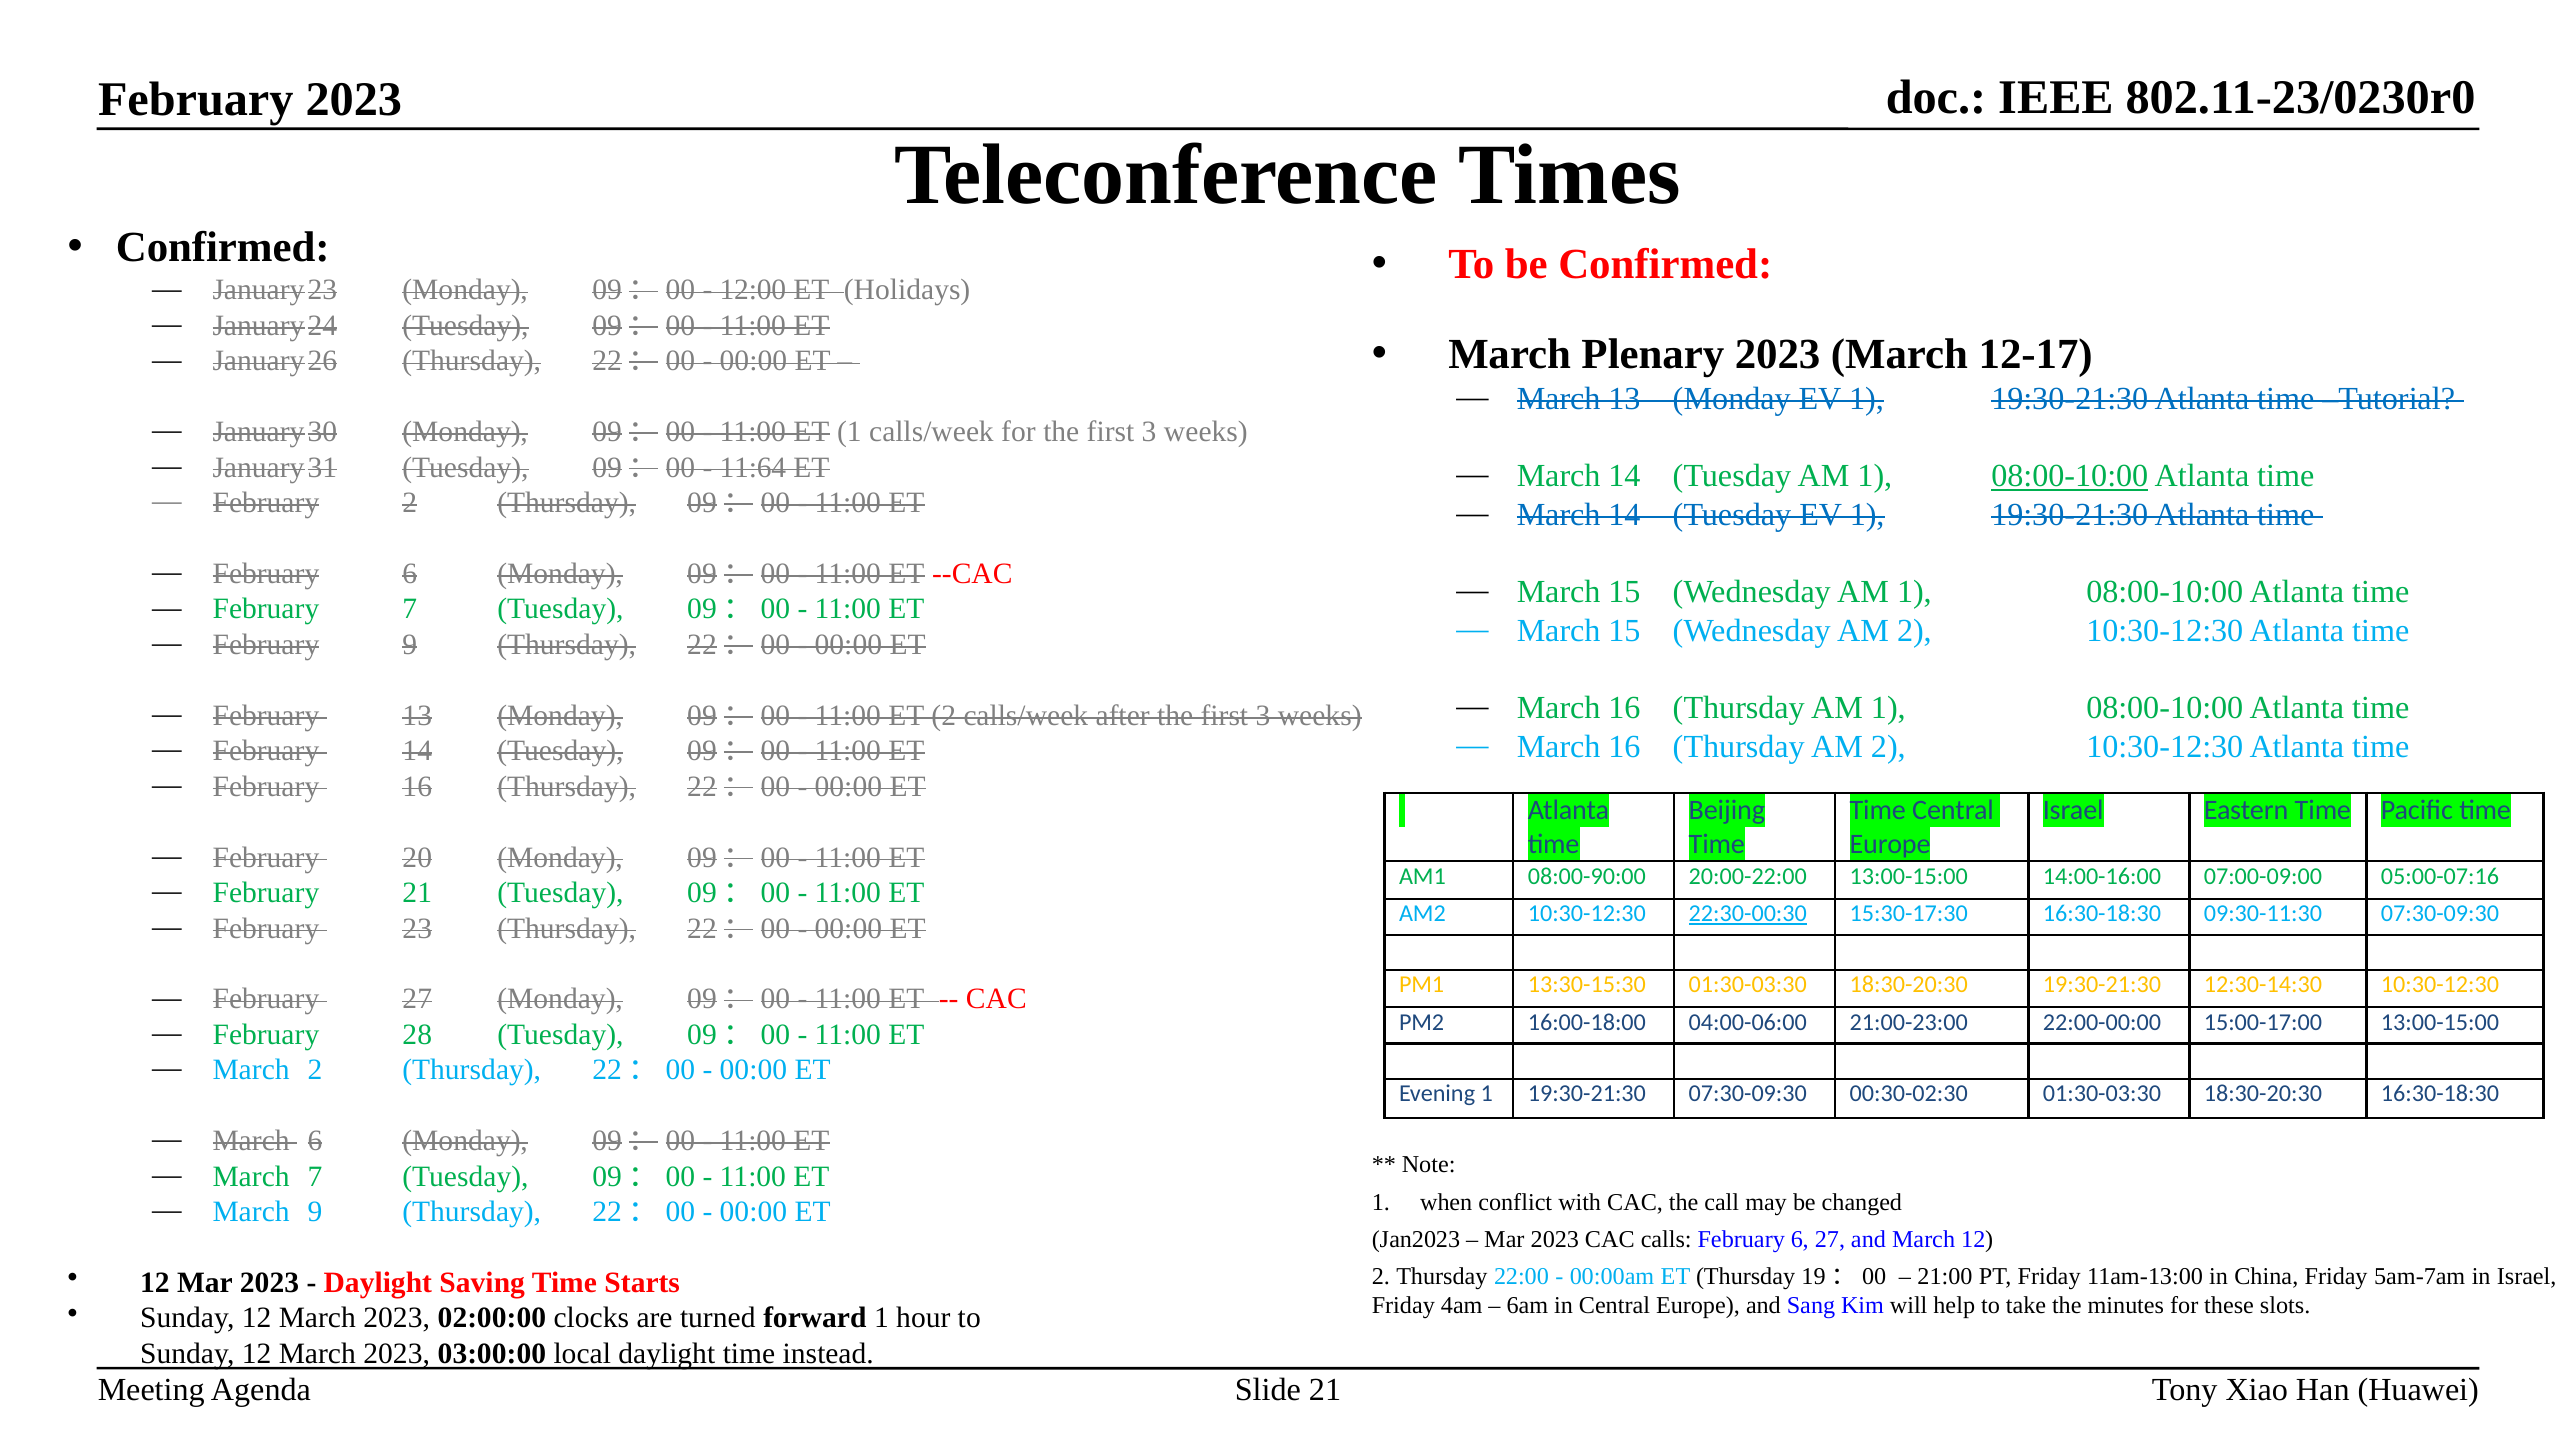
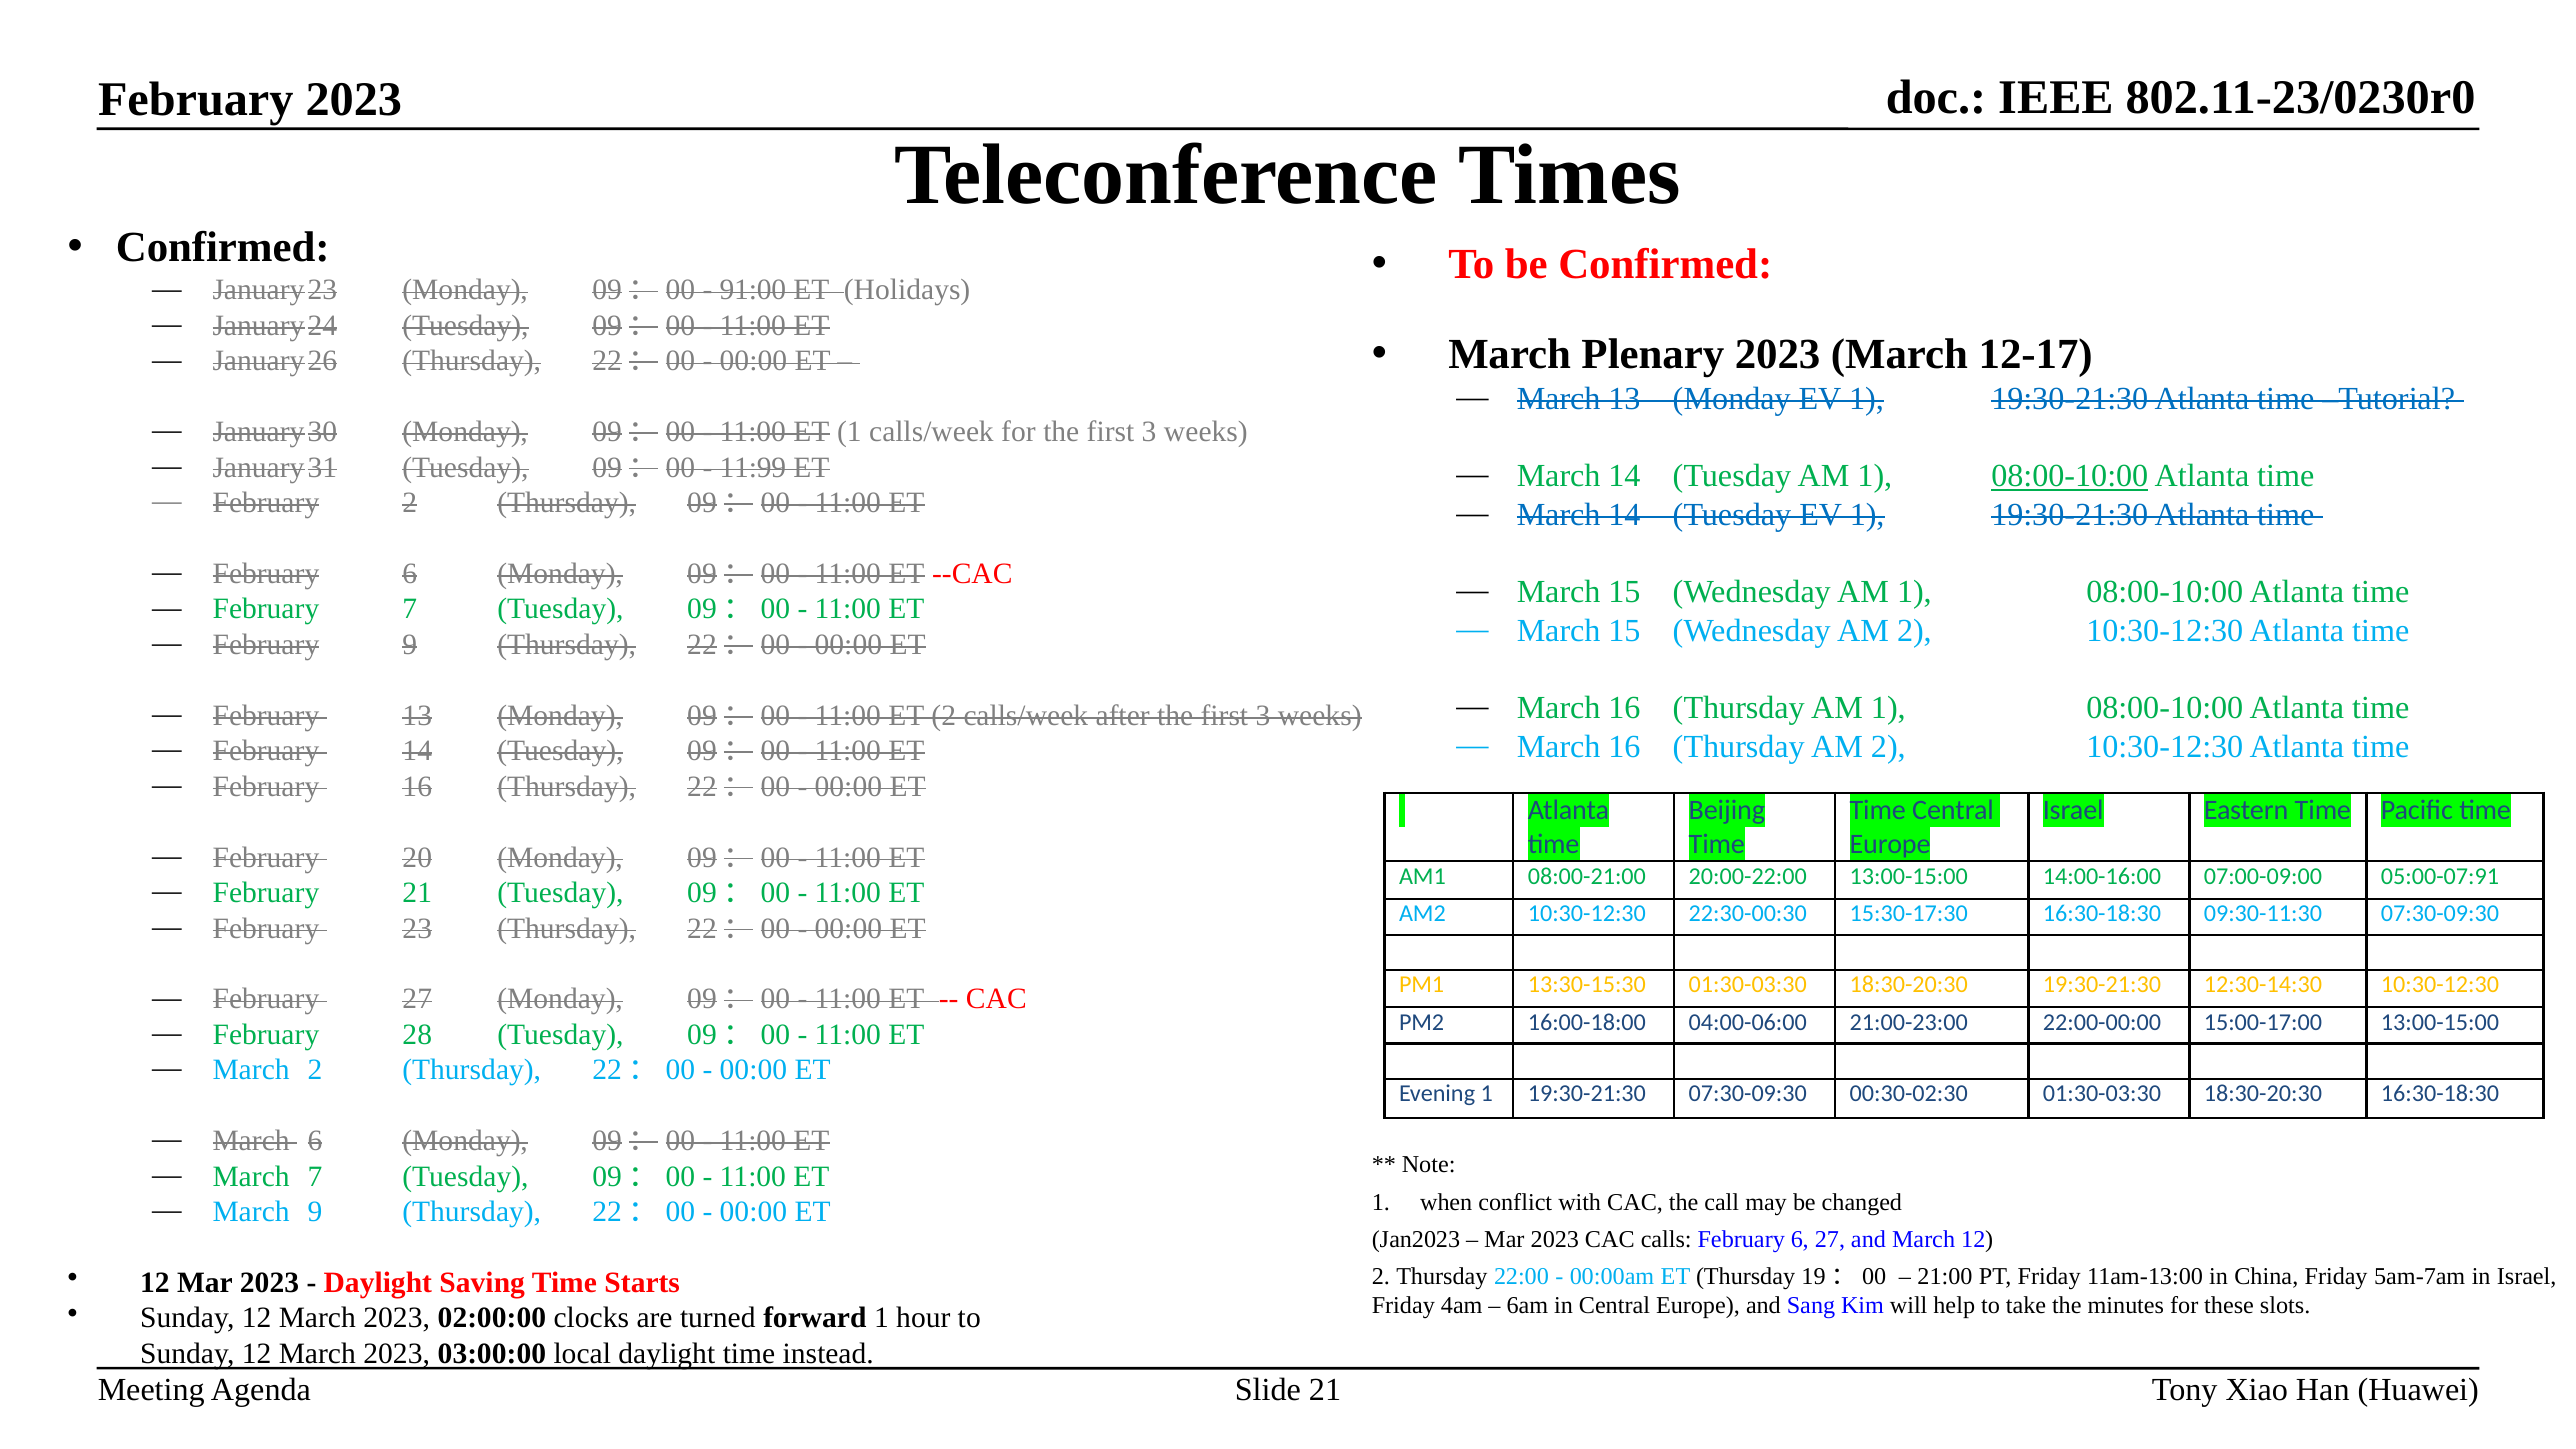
12:00: 12:00 -> 91:00
11:64: 11:64 -> 11:99
08:00-90:00: 08:00-90:00 -> 08:00-21:00
05:00-07:16: 05:00-07:16 -> 05:00-07:91
22:30-00:30 underline: present -> none
